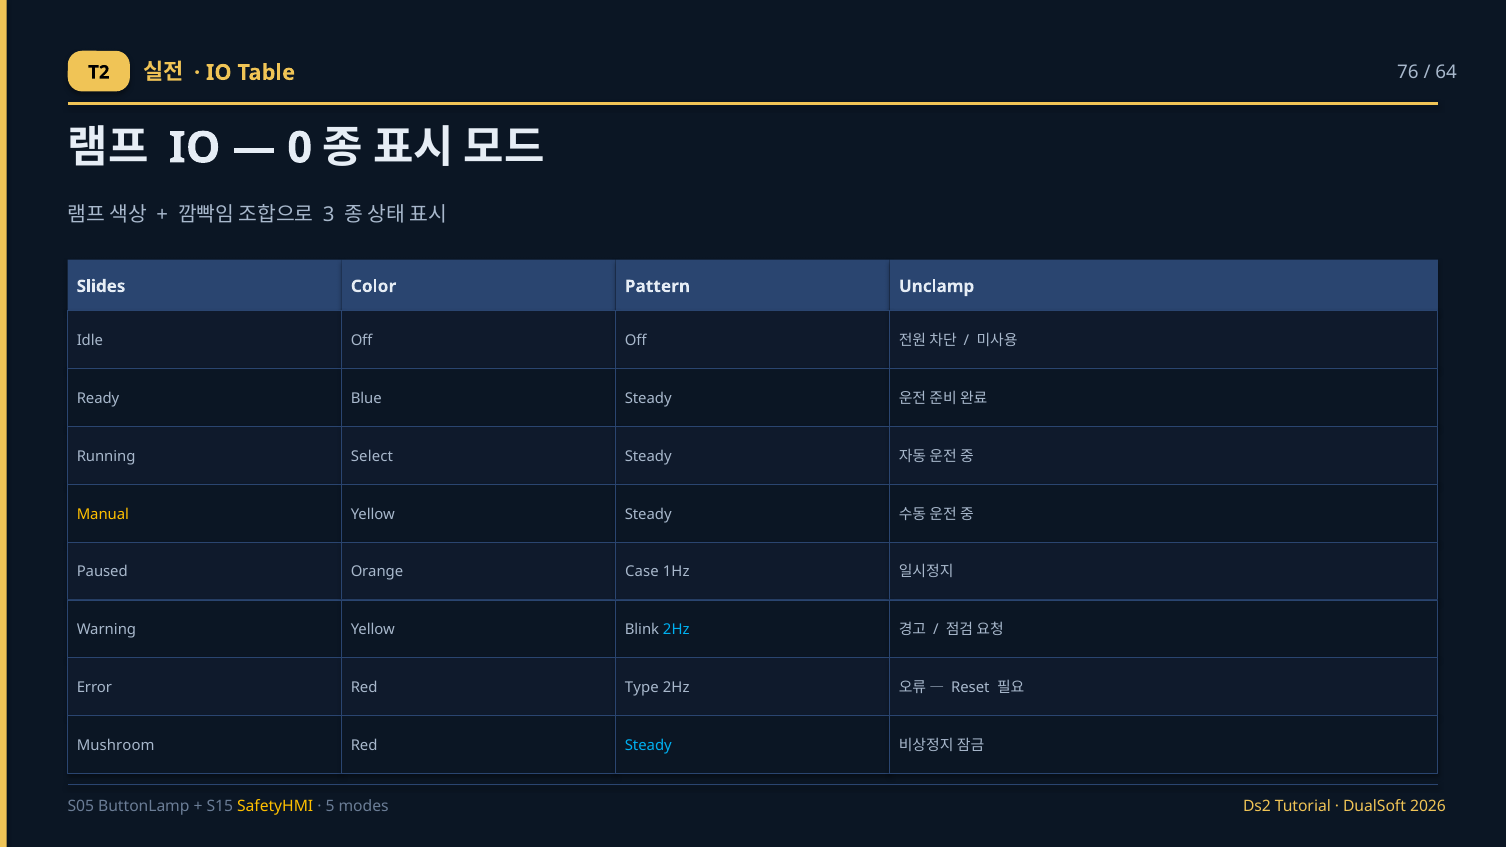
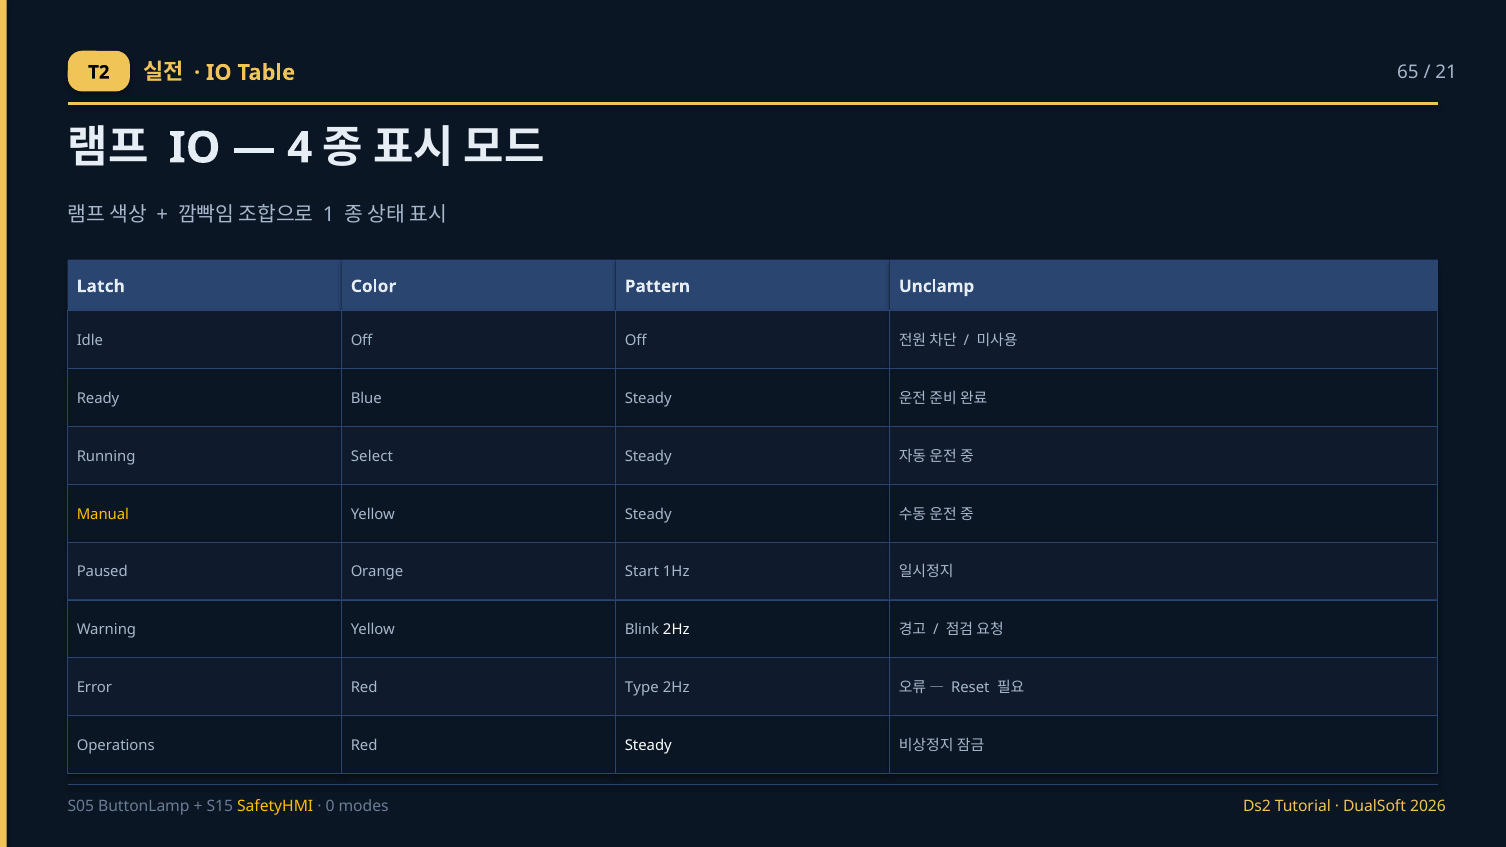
76: 76 -> 65
64: 64 -> 21
0: 0 -> 4
3: 3 -> 1
Slides: Slides -> Latch
Case: Case -> Start
2Hz at (676, 630) colour: light blue -> white
Mushroom: Mushroom -> Operations
Steady at (648, 746) colour: light blue -> white
5: 5 -> 0
